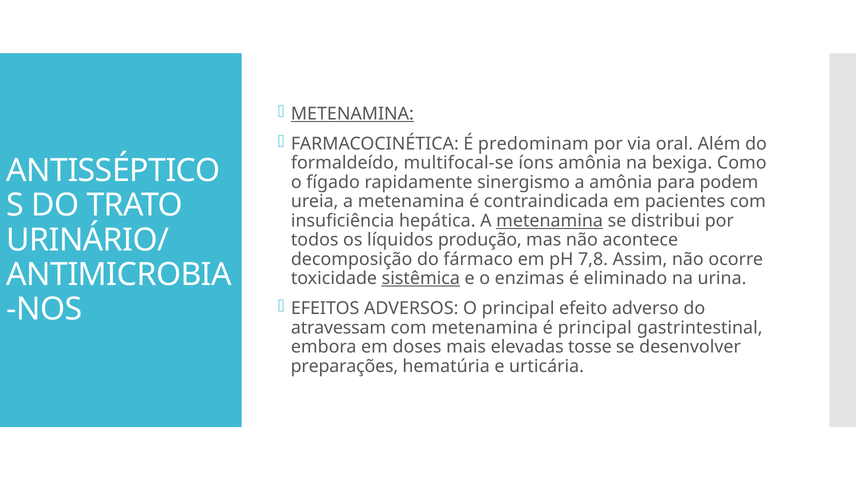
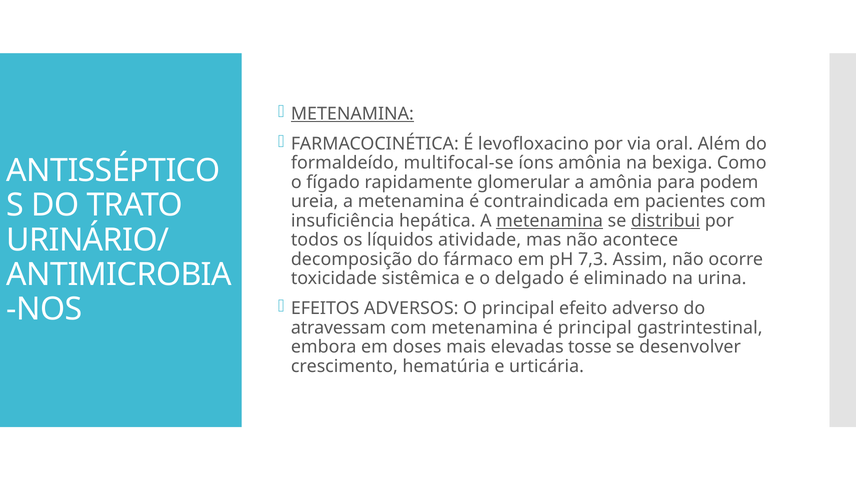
predominam: predominam -> levofloxacino
sinergismo: sinergismo -> glomerular
distribui underline: none -> present
produção: produção -> atividade
7,8: 7,8 -> 7,3
sistêmica underline: present -> none
enzimas: enzimas -> delgado
preparações: preparações -> crescimento
